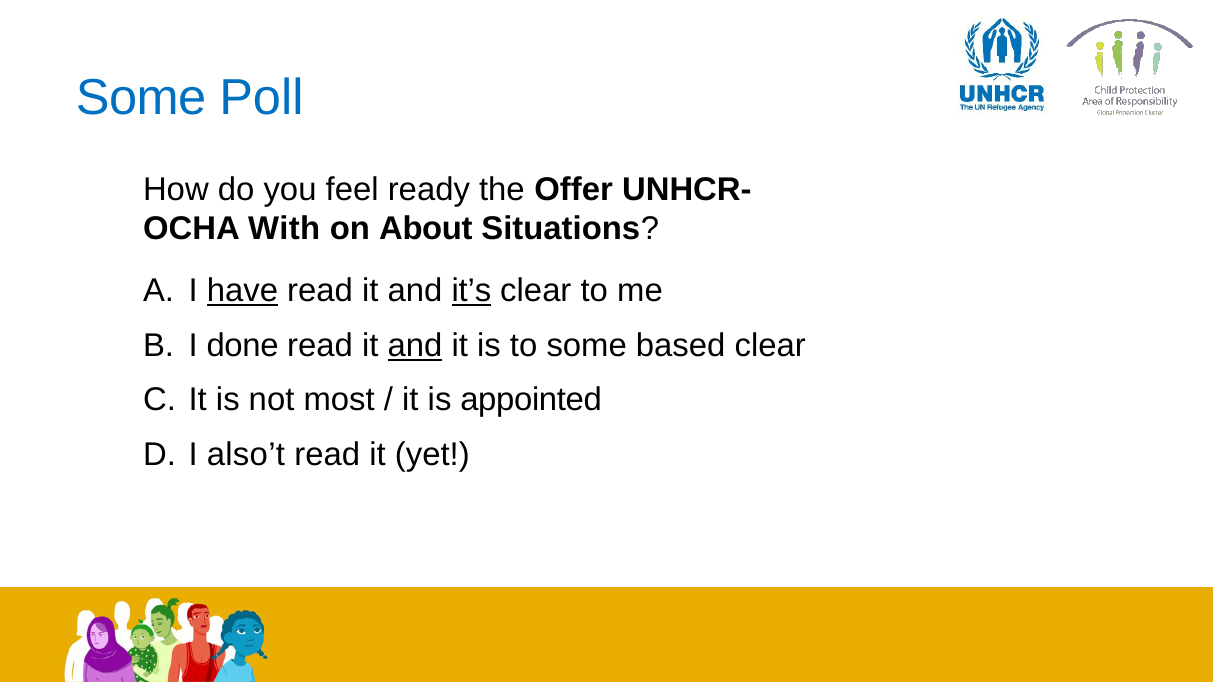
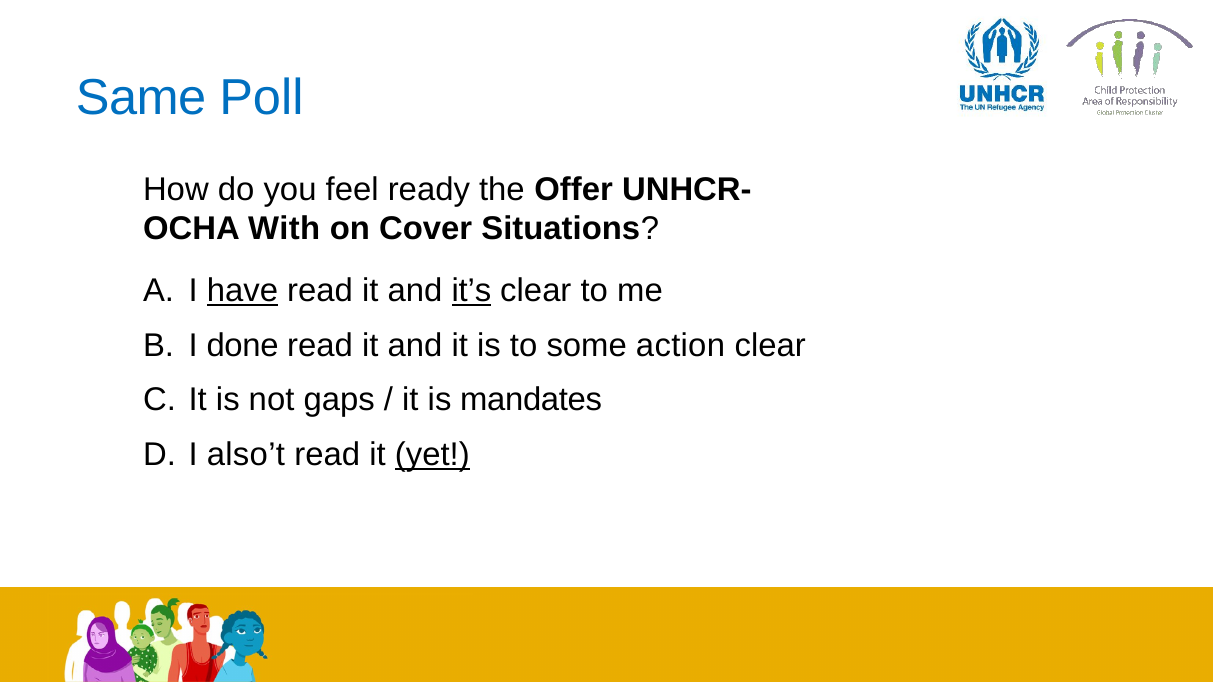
Some at (141, 98): Some -> Same
About: About -> Cover
and at (415, 346) underline: present -> none
based: based -> action
most: most -> gaps
appointed: appointed -> mandates
yet underline: none -> present
